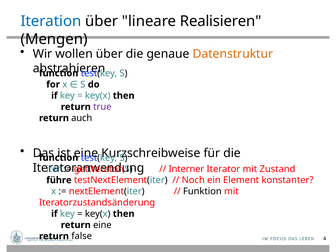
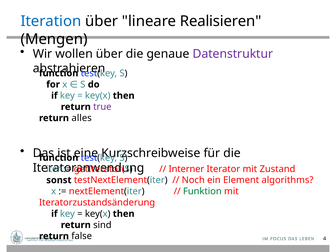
Datenstruktur colour: orange -> purple
auch: auch -> alles
führe: führe -> sonst
konstanter: konstanter -> algorithms
Funktion colour: black -> green
return eine: eine -> sind
